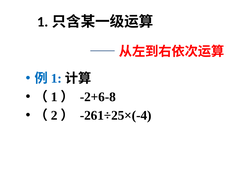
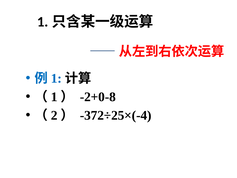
-2+6-8: -2+6-8 -> -2+0-8
-261÷25×(-4: -261÷25×(-4 -> -372÷25×(-4
